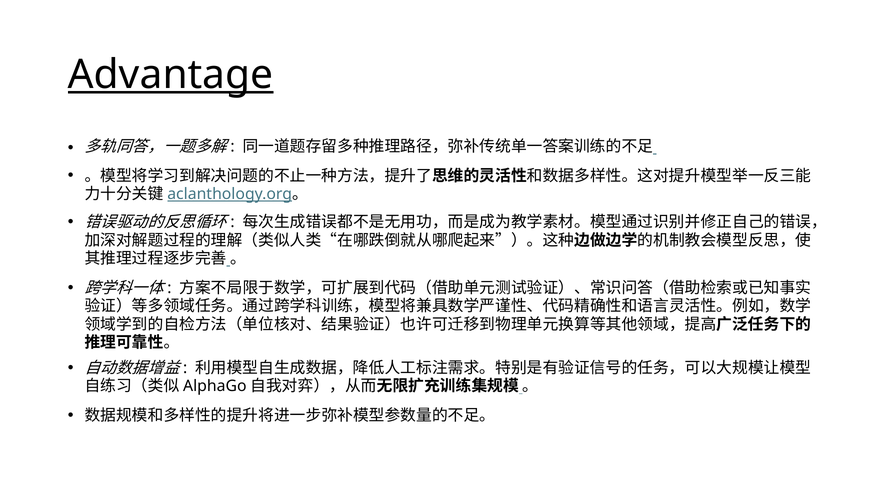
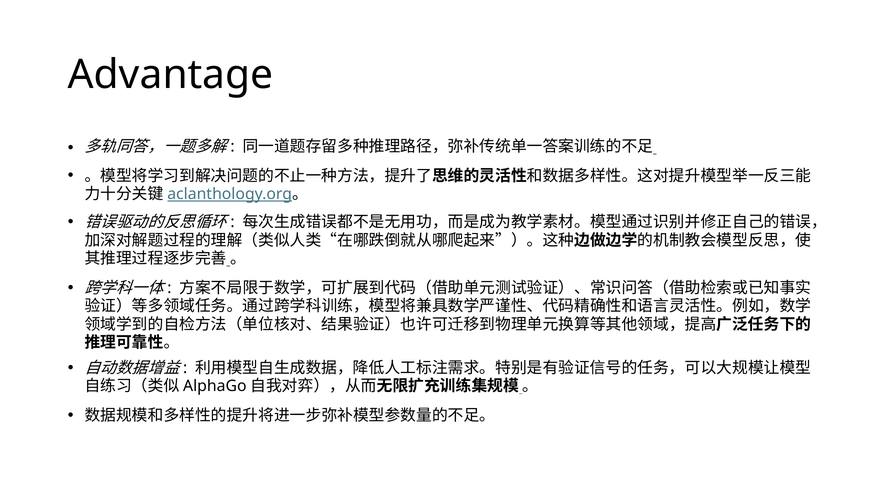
Advantage underline: present -> none
